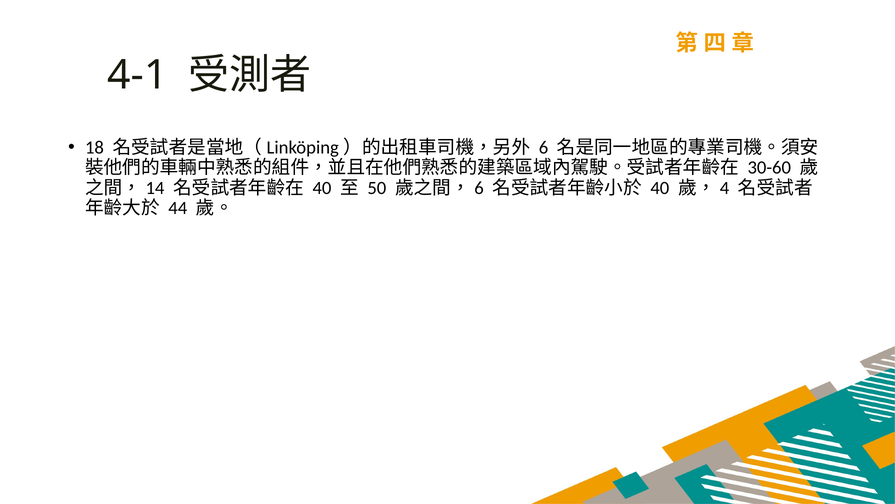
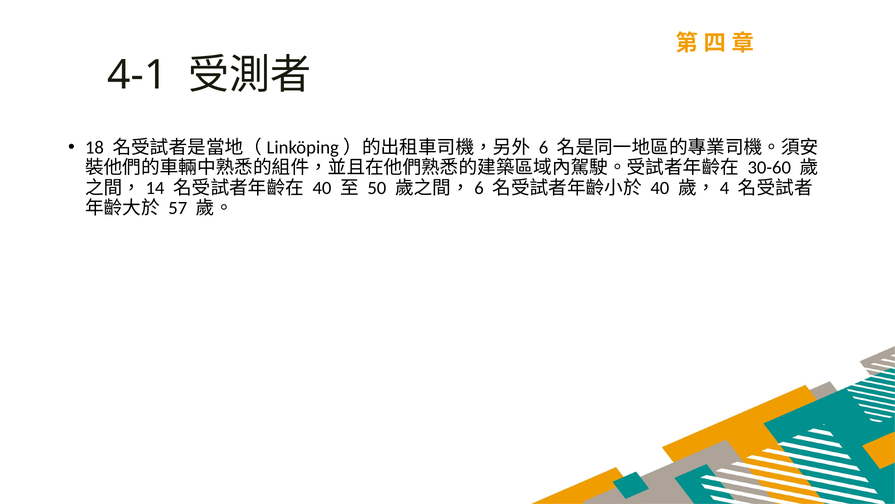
44: 44 -> 57
